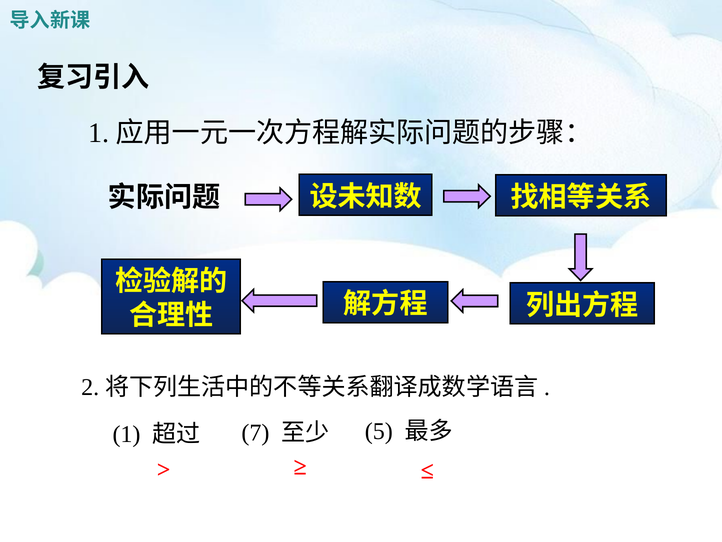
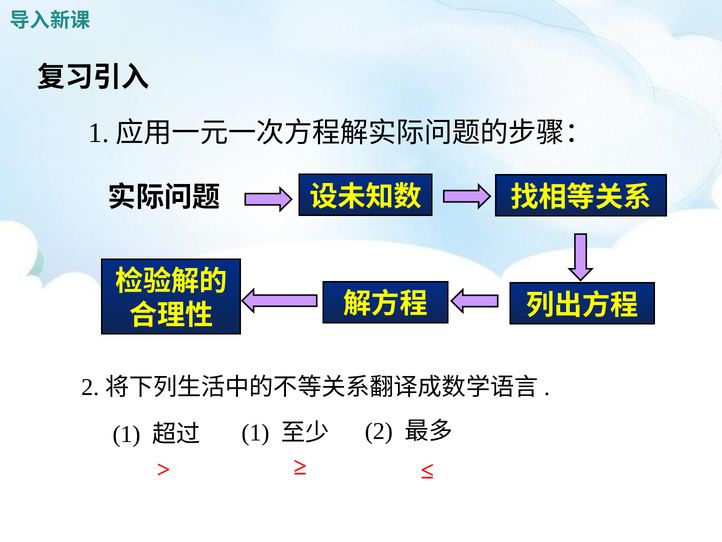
7 at (255, 432): 7 -> 1
5: 5 -> 2
